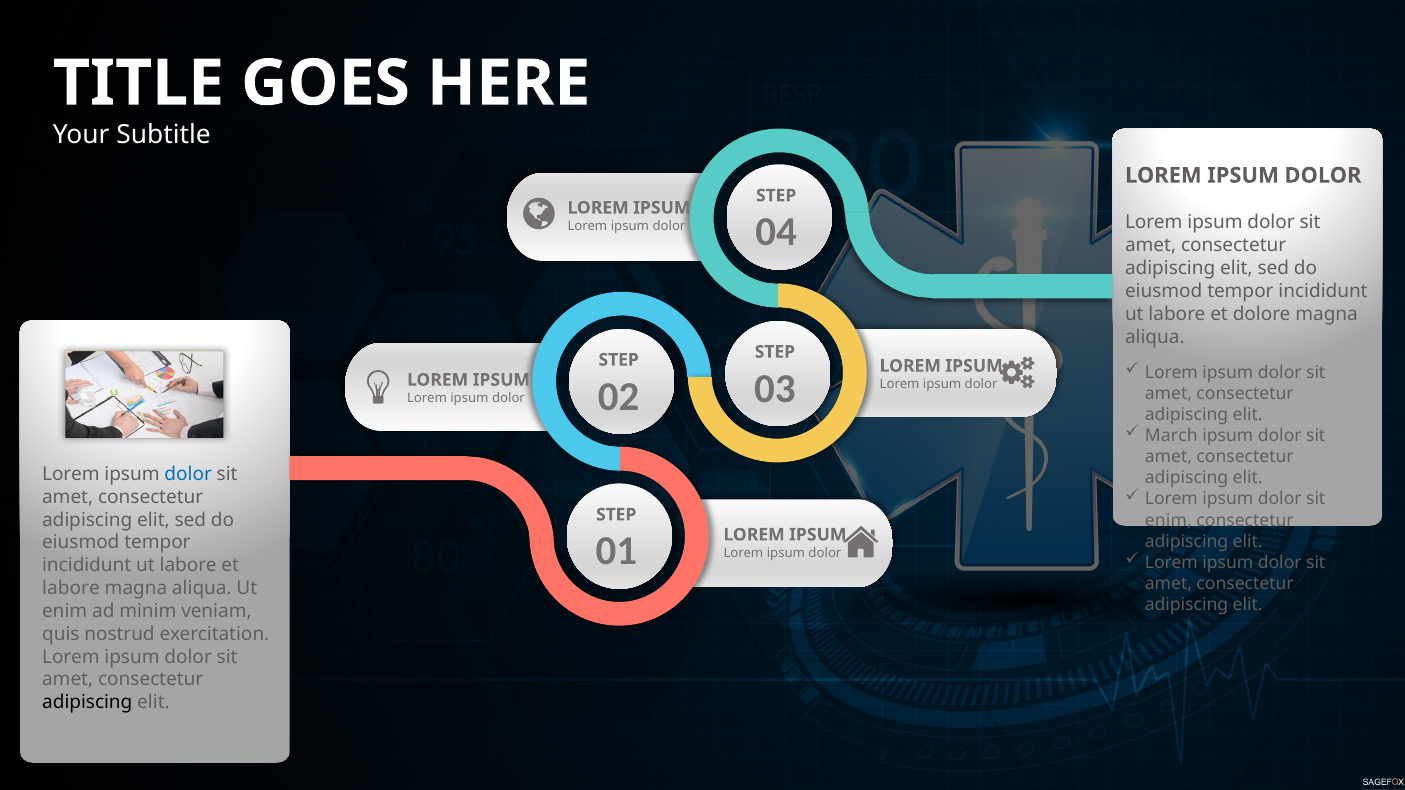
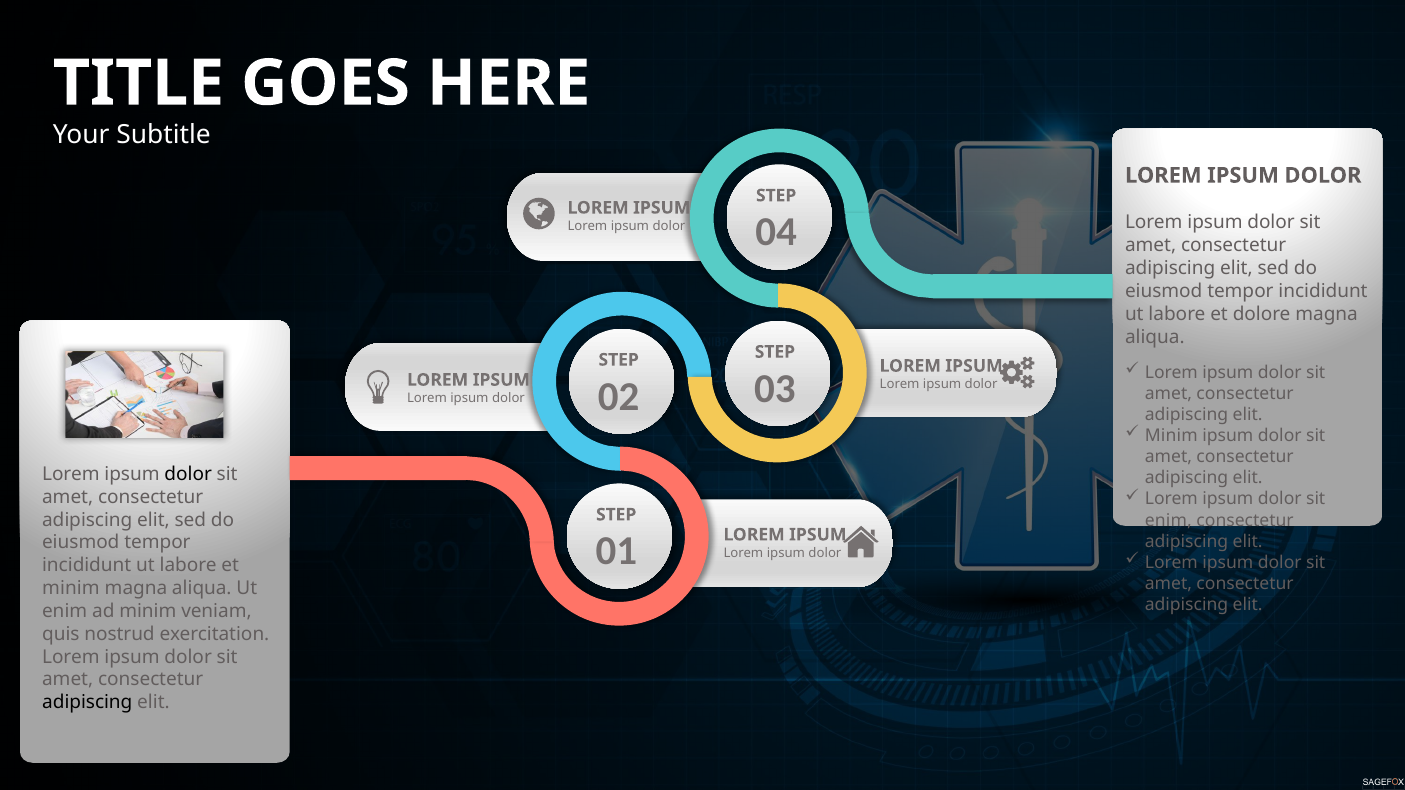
March at (1171, 436): March -> Minim
dolor at (188, 474) colour: blue -> black
labore at (71, 588): labore -> minim
